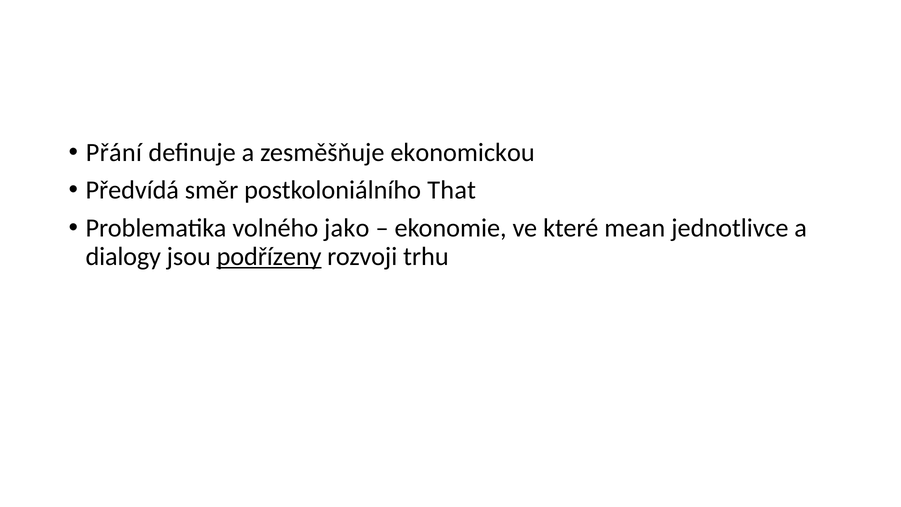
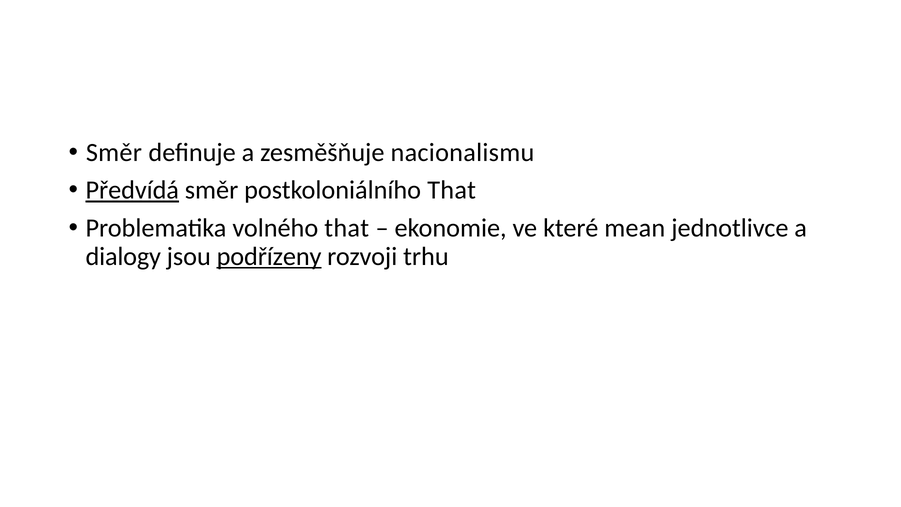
Přání at (114, 152): Přání -> Směr
ekonomickou: ekonomickou -> nacionalismu
Předvídá underline: none -> present
volného jako: jako -> that
